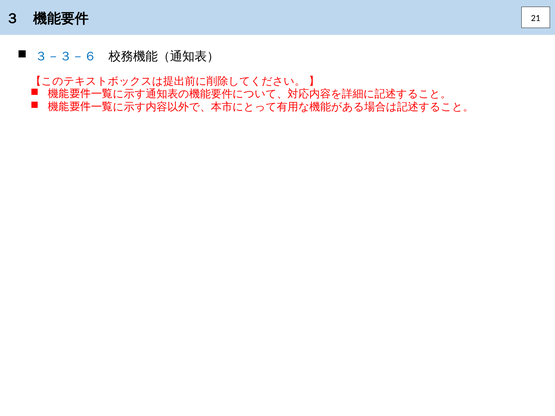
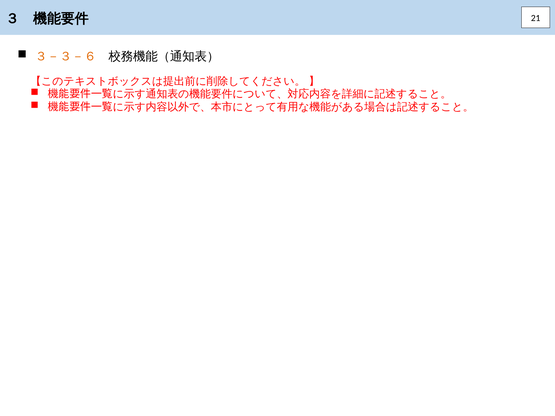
３－３－６ colour: blue -> orange
